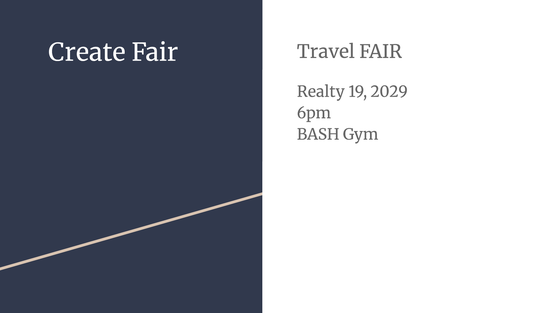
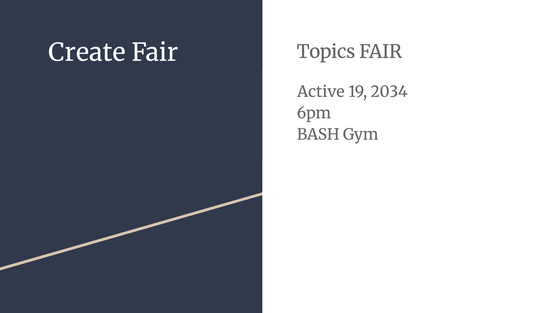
Travel: Travel -> Topics
Realty: Realty -> Active
2029: 2029 -> 2034
